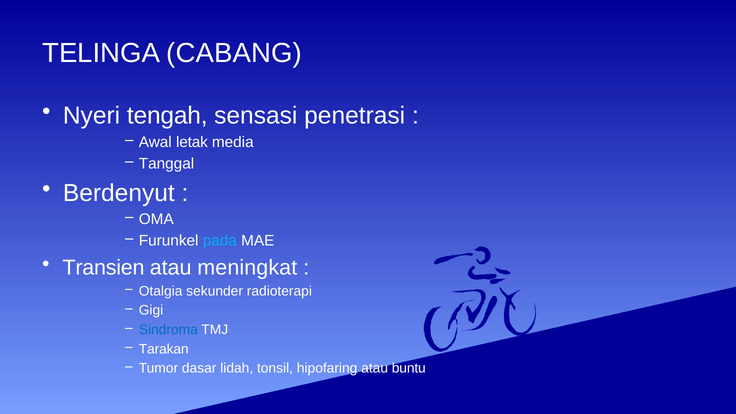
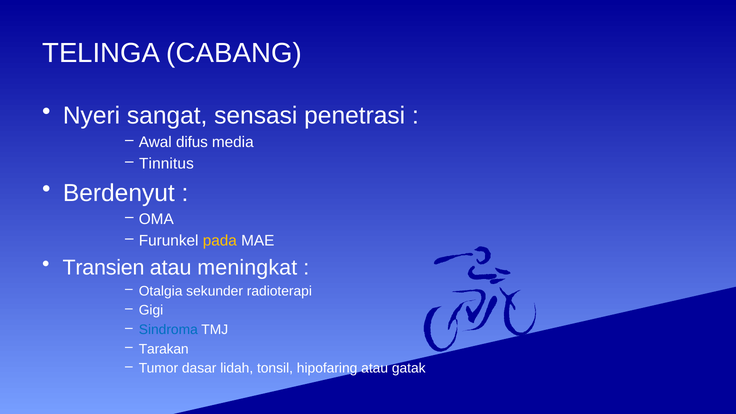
tengah: tengah -> sangat
letak: letak -> difus
Tanggal: Tanggal -> Tinnitus
pada colour: light blue -> yellow
buntu: buntu -> gatak
